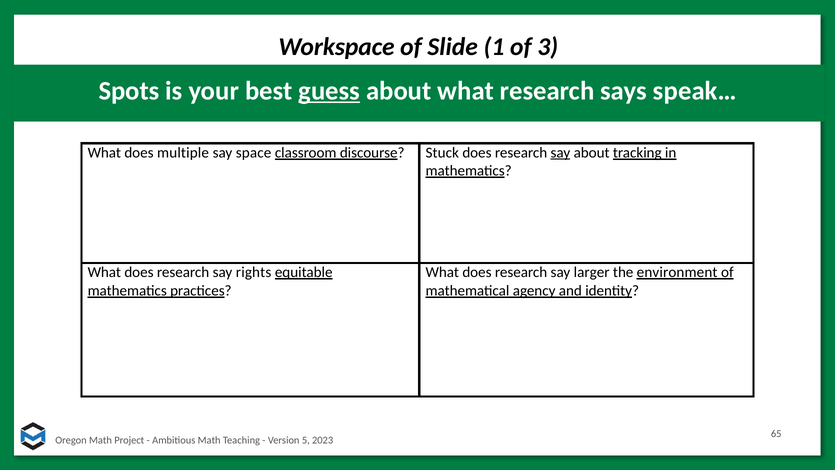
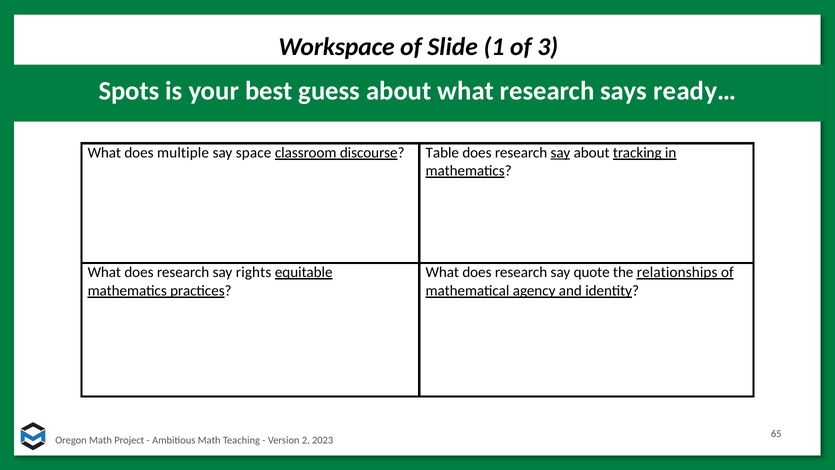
guess underline: present -> none
speak…: speak… -> ready…
Stuck: Stuck -> Table
larger: larger -> quote
environment: environment -> relationships
5: 5 -> 2
